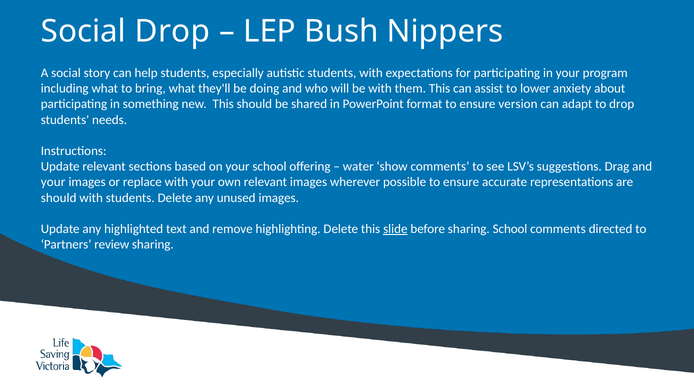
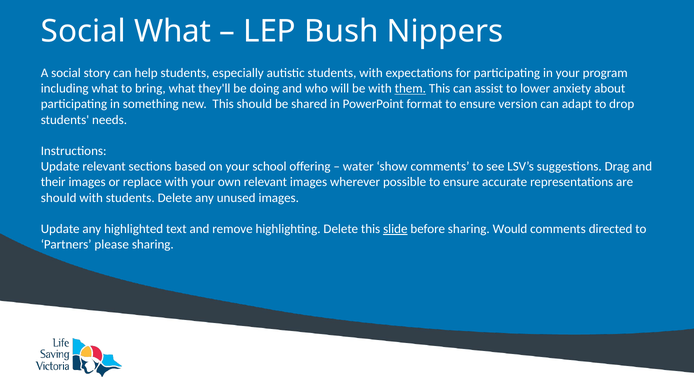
Social Drop: Drop -> What
them underline: none -> present
your at (53, 182): your -> their
sharing School: School -> Would
review: review -> please
